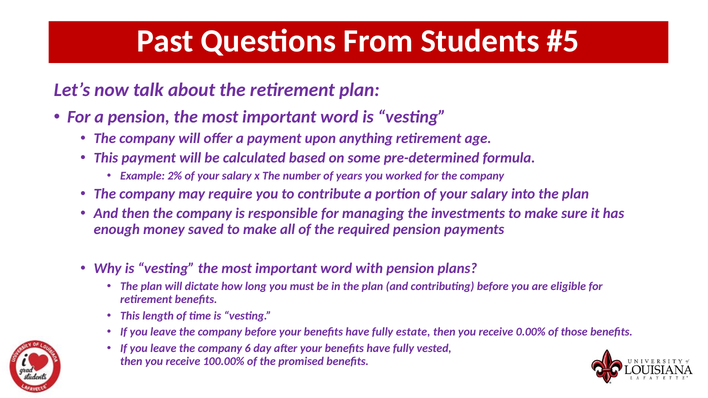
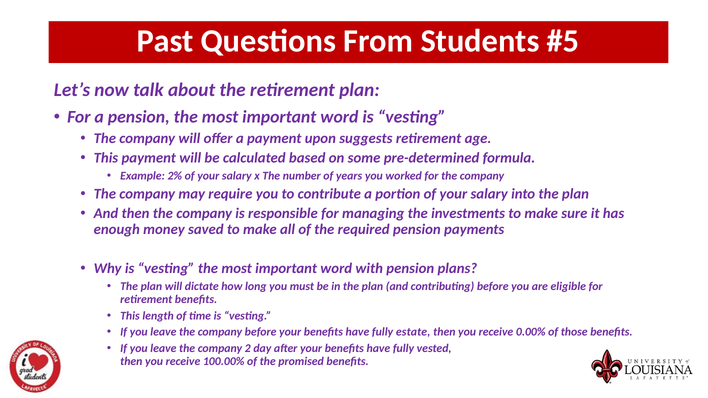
anything: anything -> suggests
6: 6 -> 2
